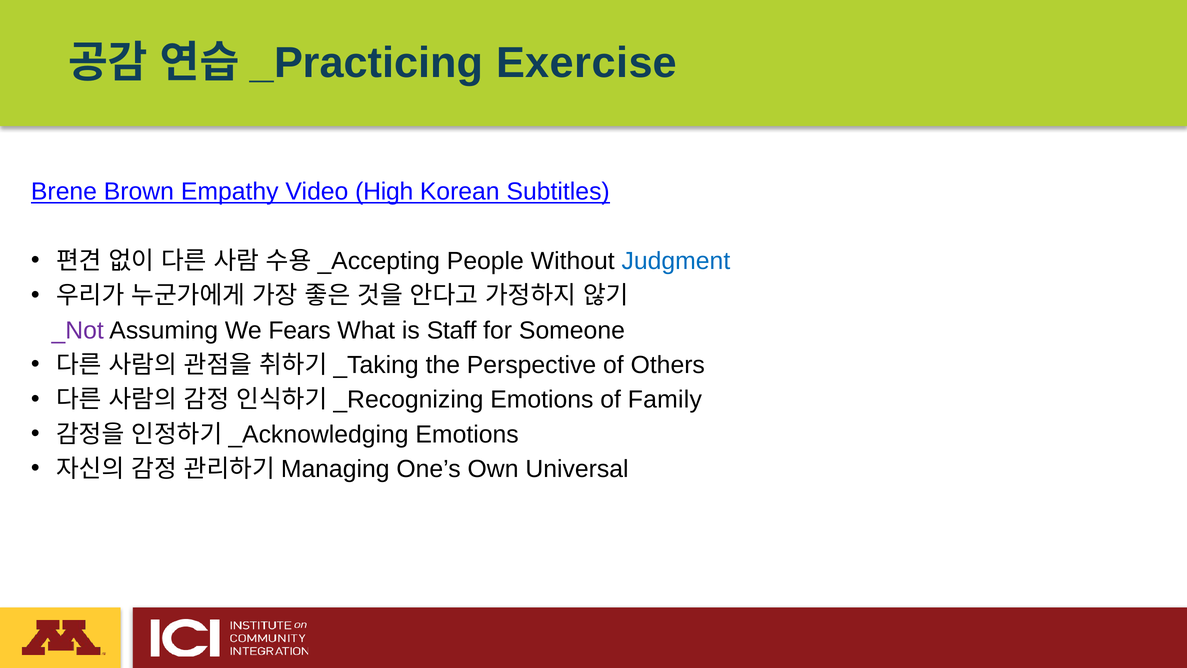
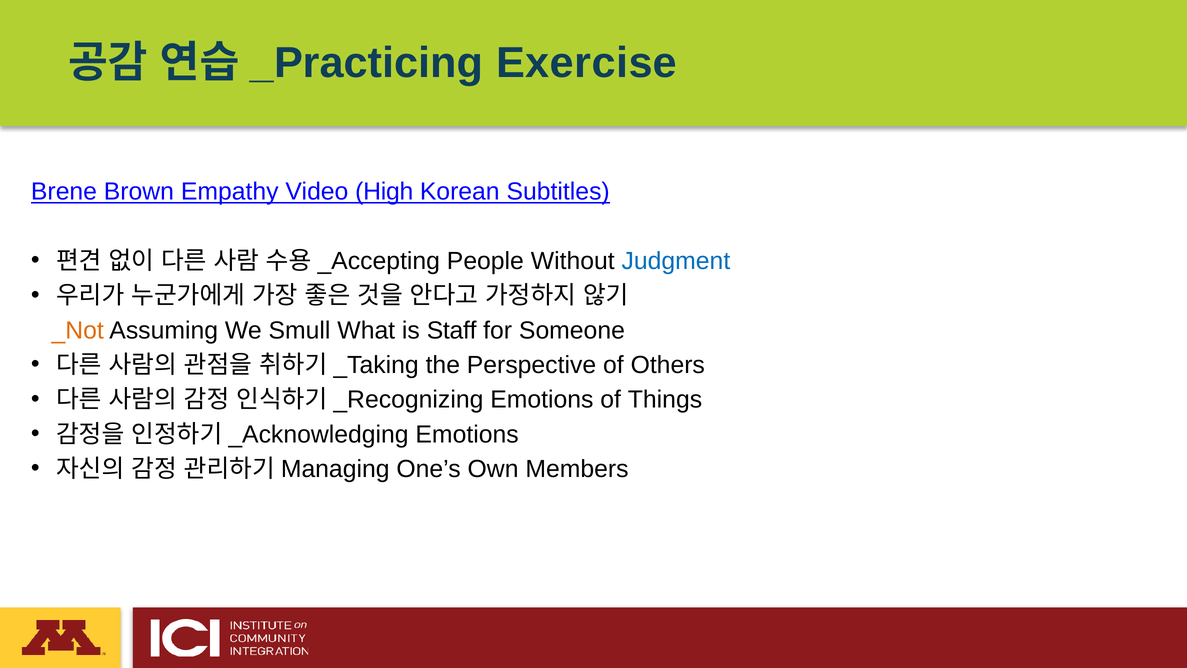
_Not colour: purple -> orange
Fears: Fears -> Smull
Family: Family -> Things
Universal: Universal -> Members
